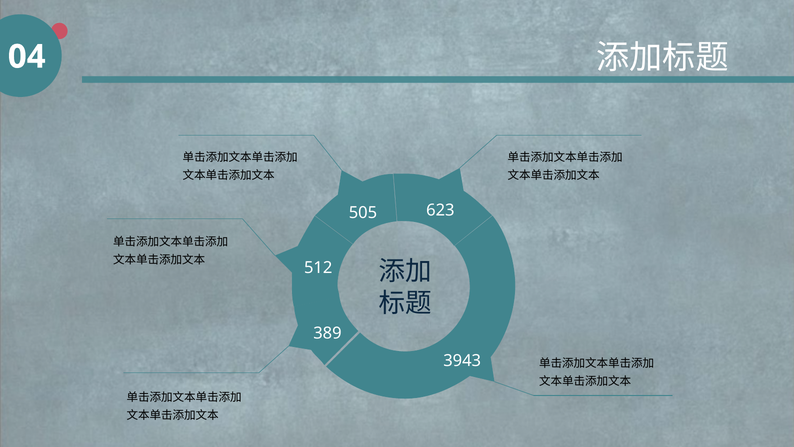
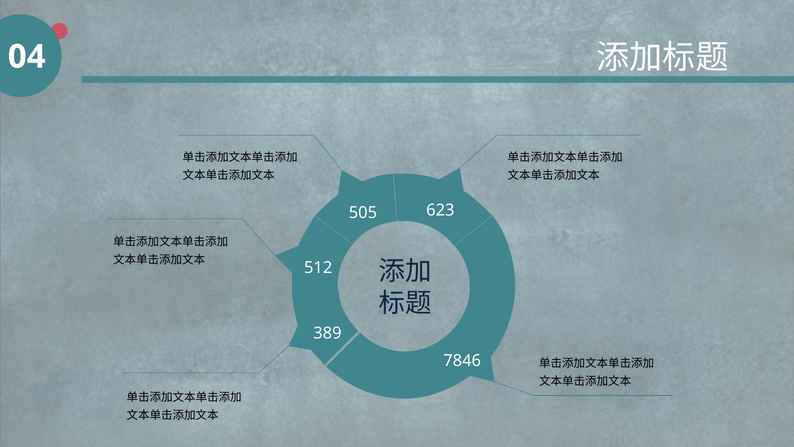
3943: 3943 -> 7846
